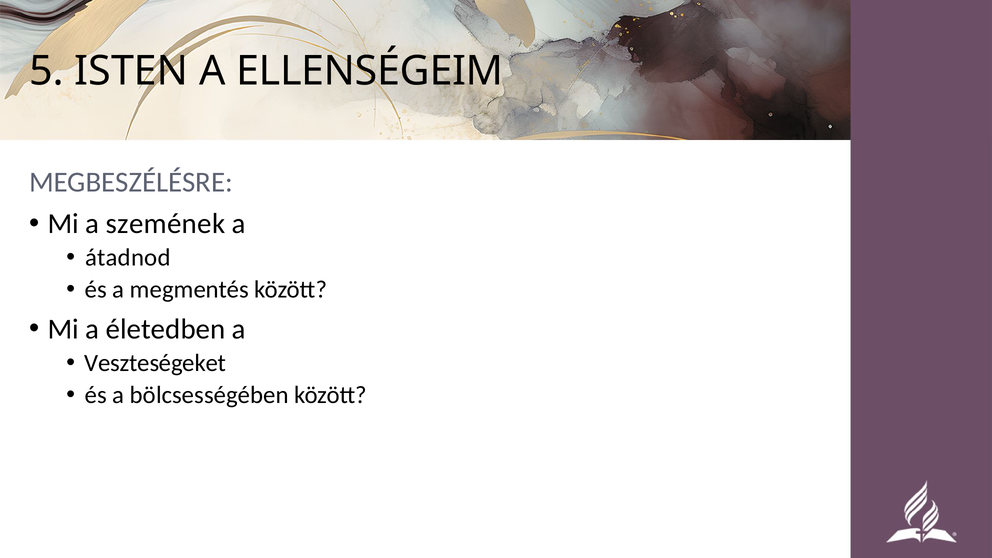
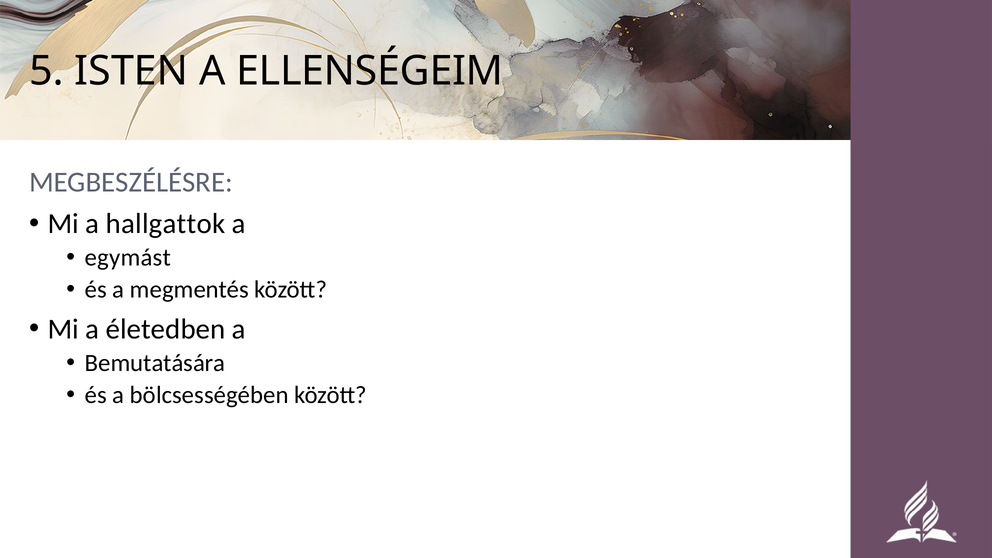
szemének: szemének -> hallgattok
átadnod: átadnod -> egymást
Veszteségeket: Veszteségeket -> Bemutatására
